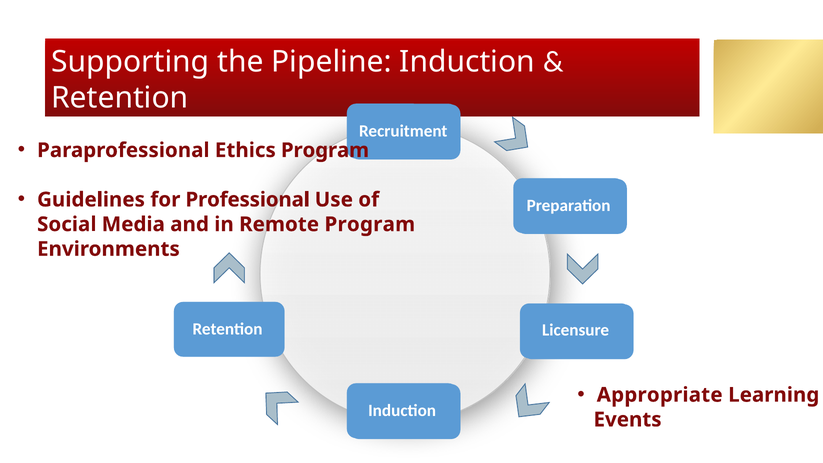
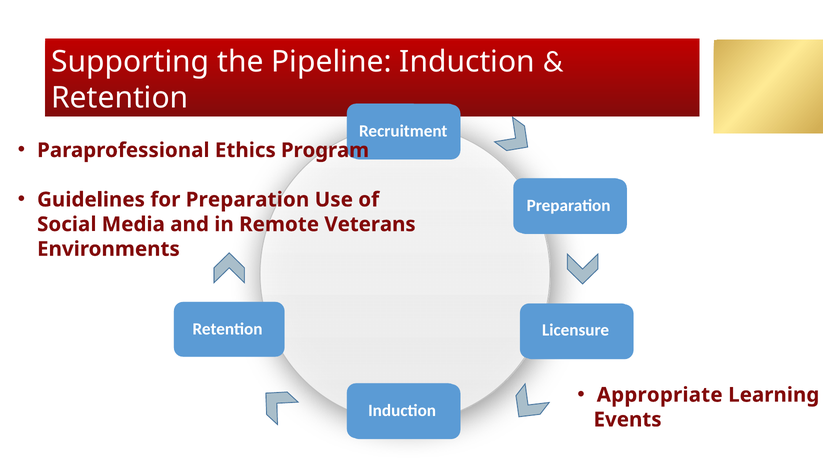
for Professional: Professional -> Preparation
Remote Program: Program -> Veterans
